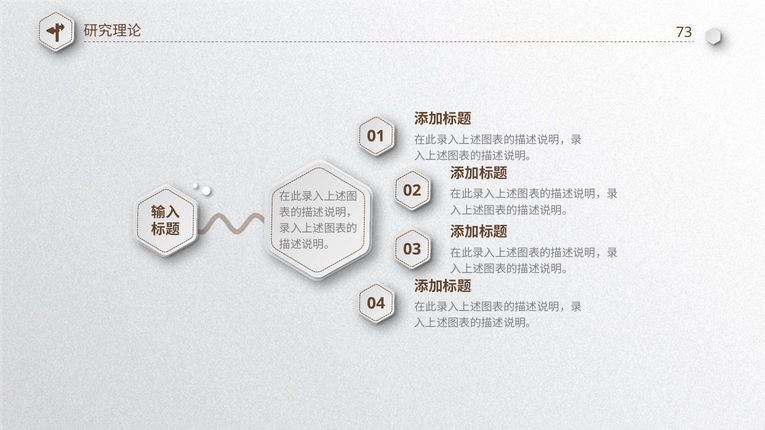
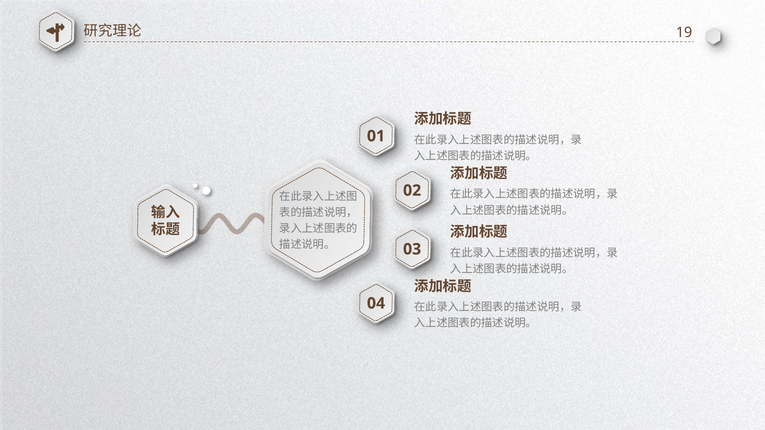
73: 73 -> 19
